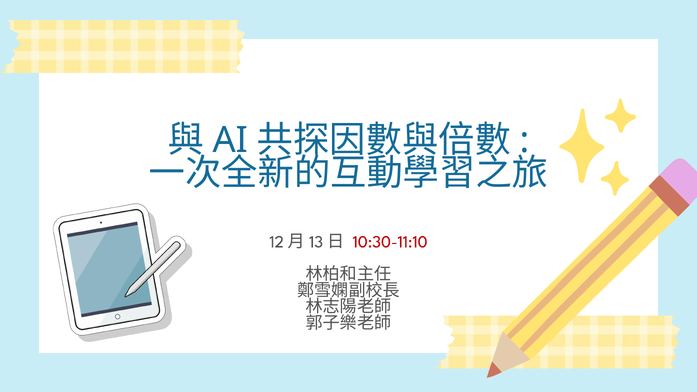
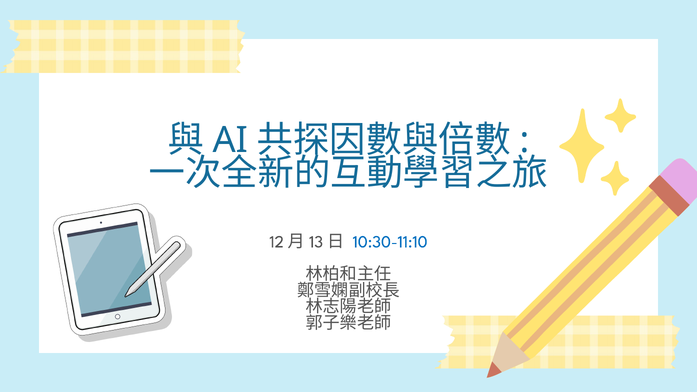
10:30-11:10 colour: red -> blue
